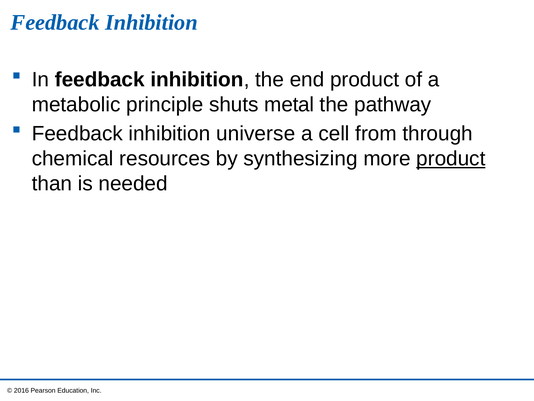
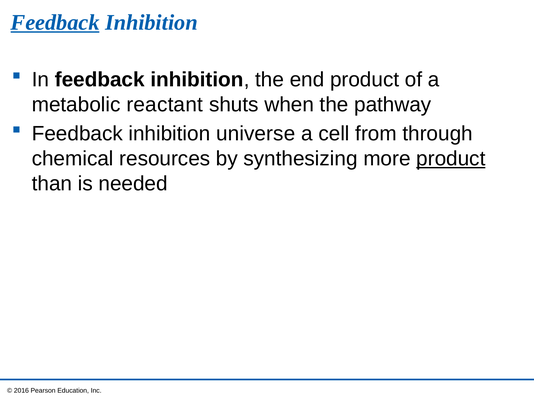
Feedback at (55, 23) underline: none -> present
principle: principle -> reactant
metal: metal -> when
